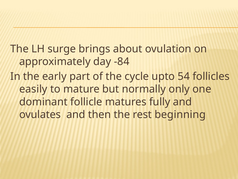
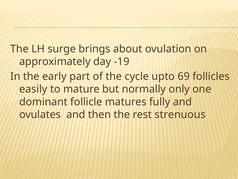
-84: -84 -> -19
54: 54 -> 69
beginning: beginning -> strenuous
